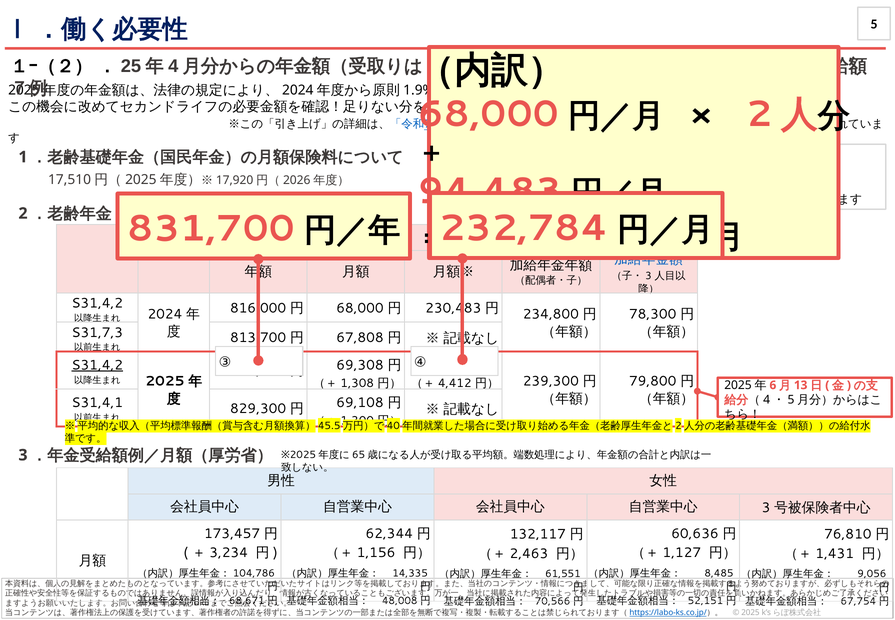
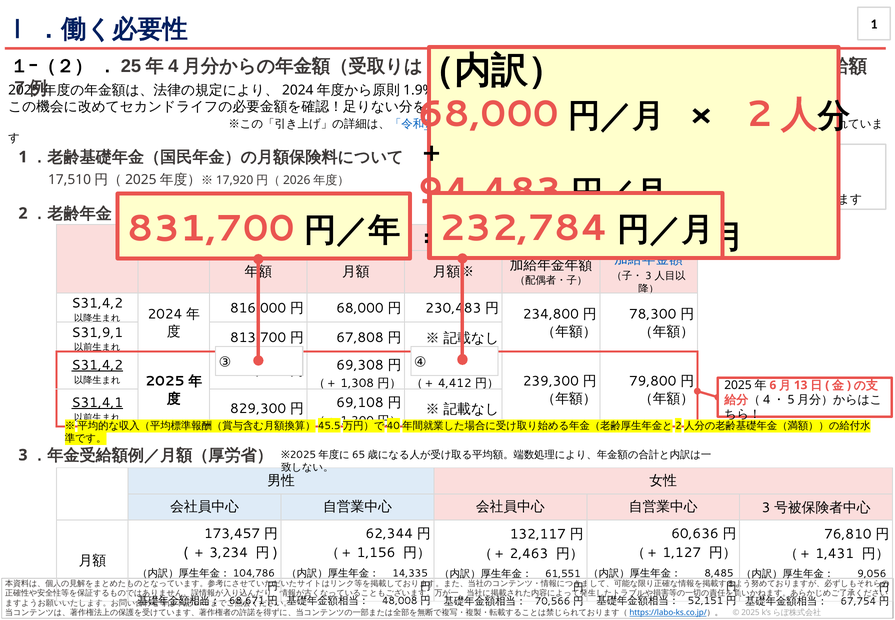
5 at (874, 24): 5 -> 1
S31,7,3: S31,7,3 -> S31,9,1
S31,4,1 underline: none -> present
